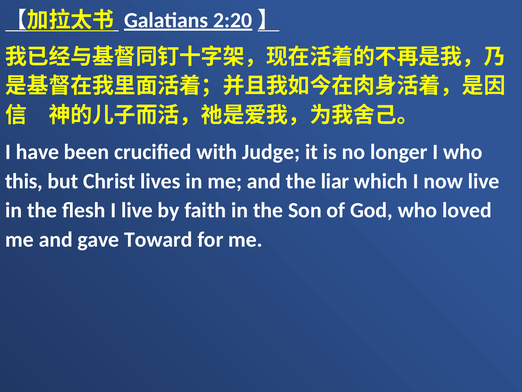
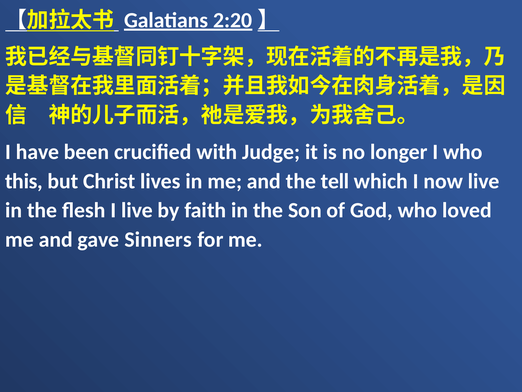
liar: liar -> tell
Toward: Toward -> Sinners
